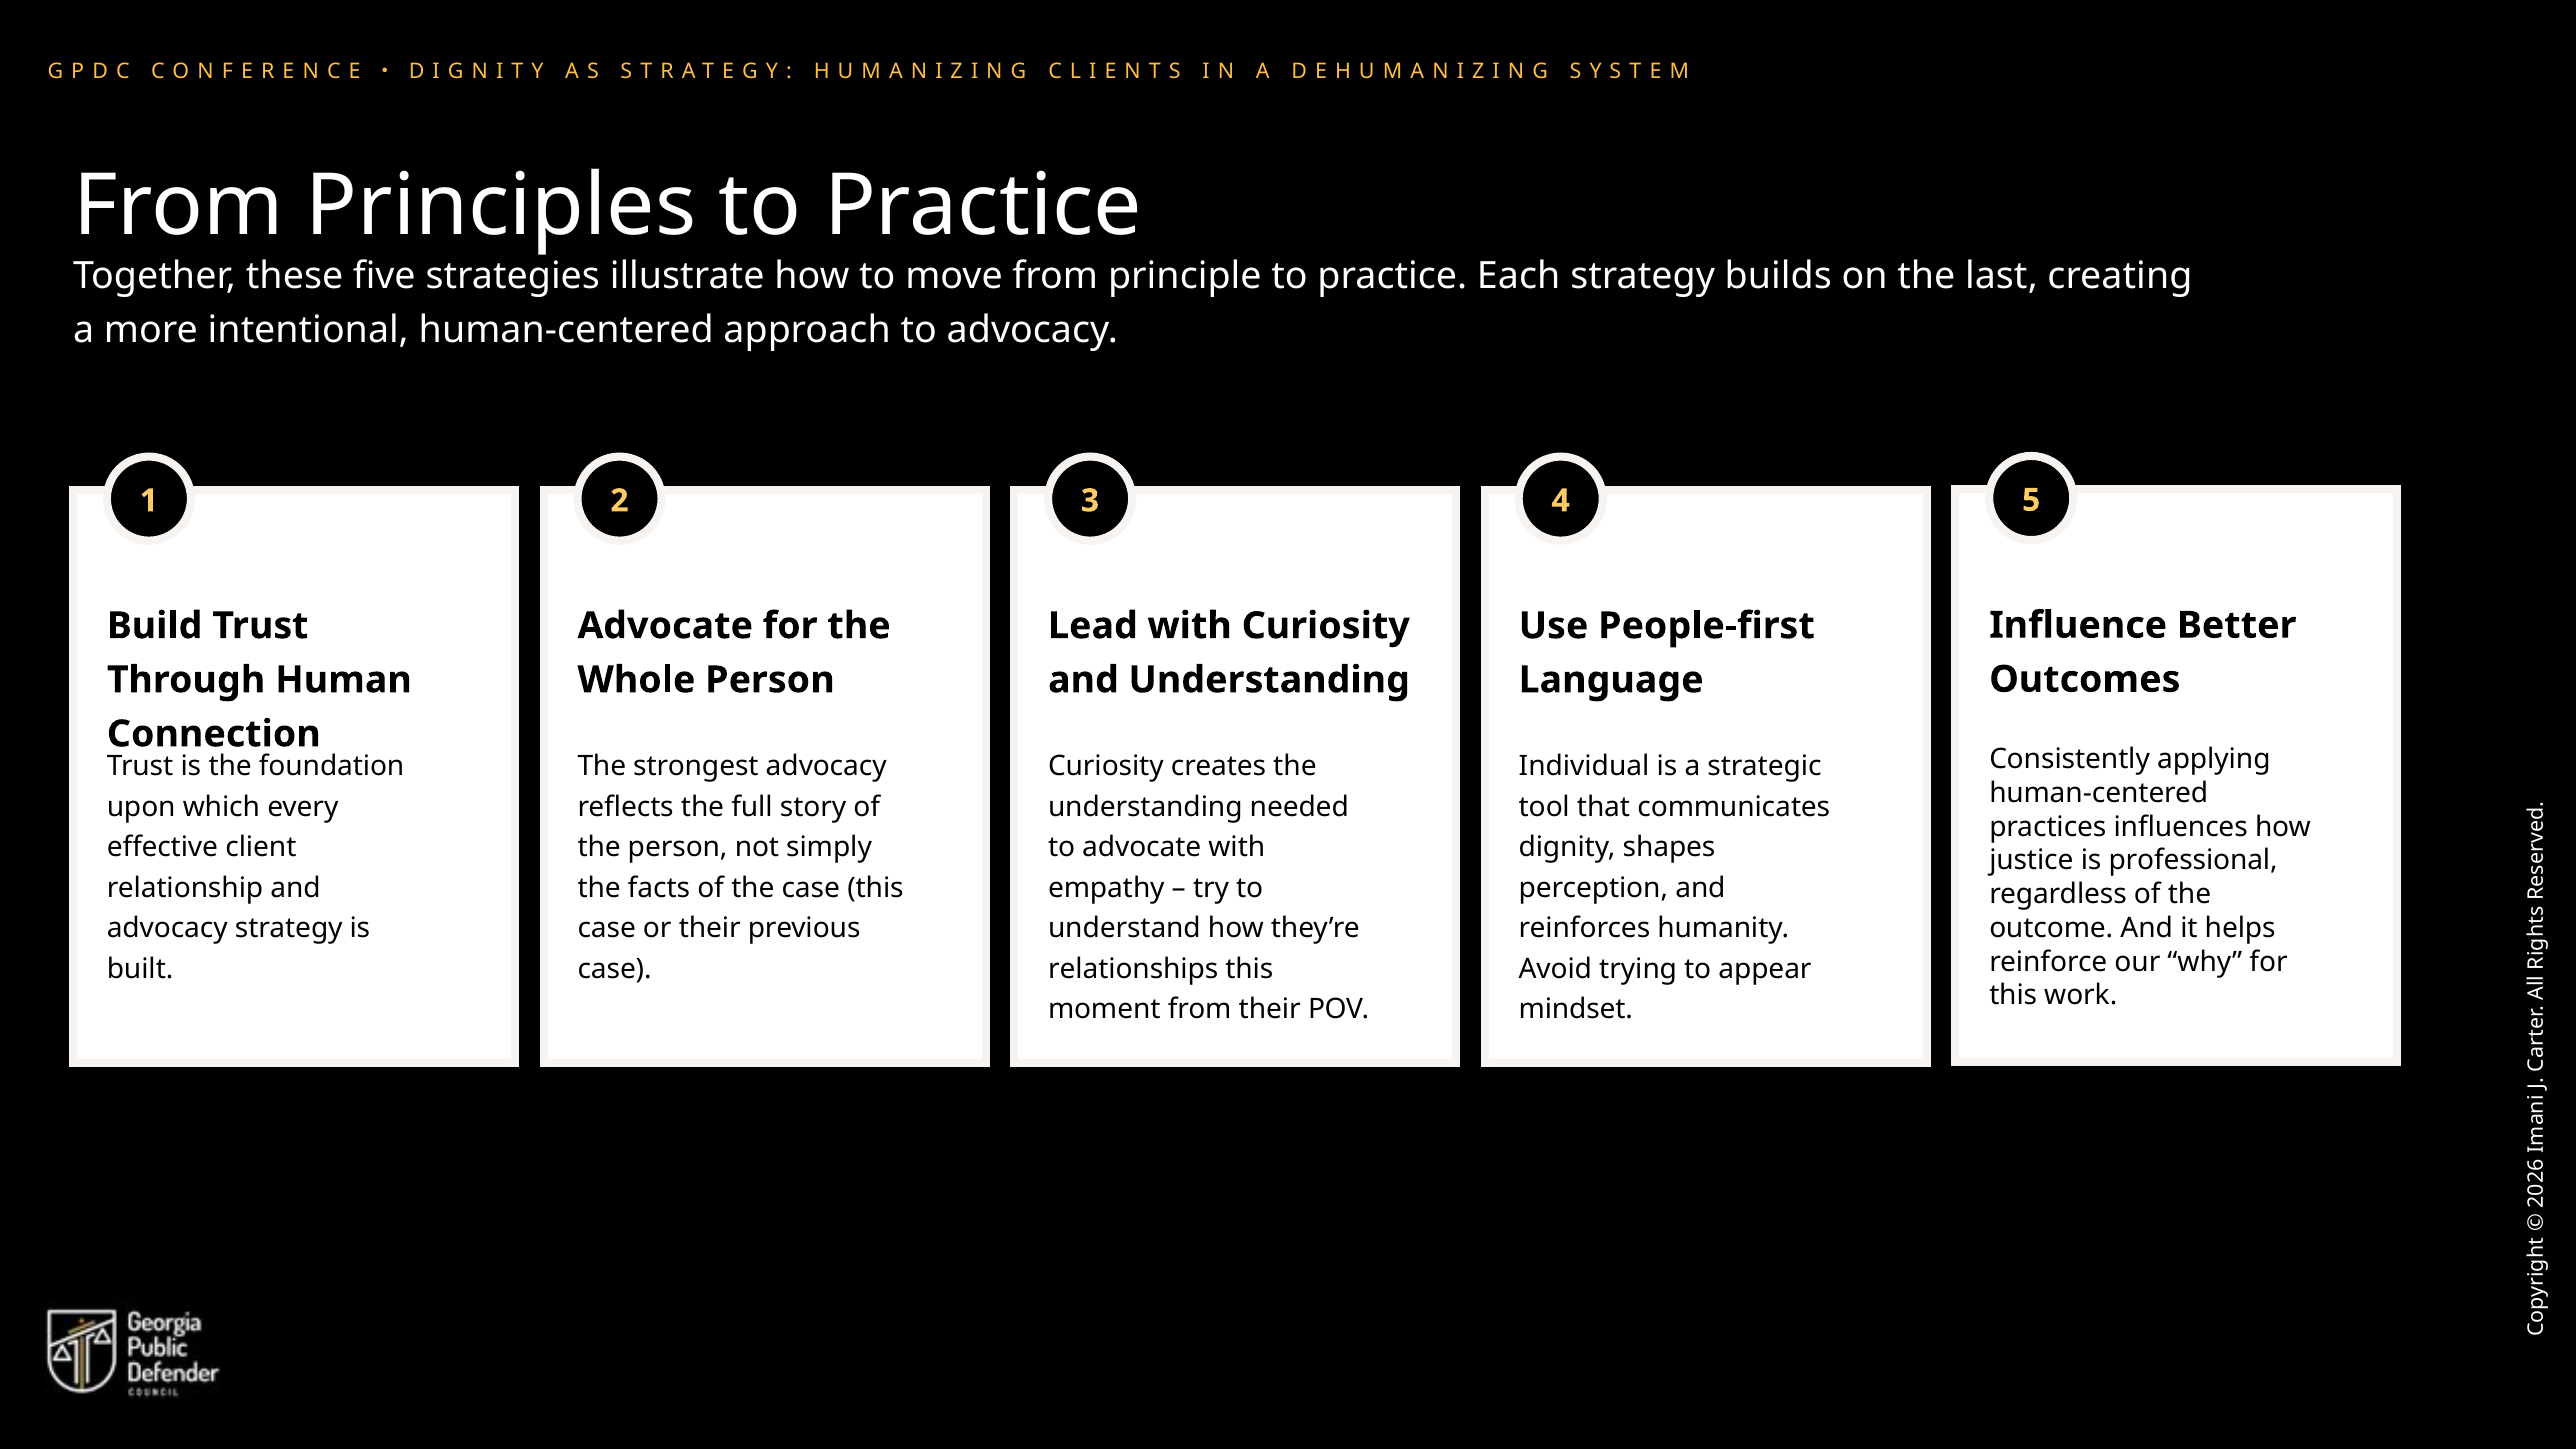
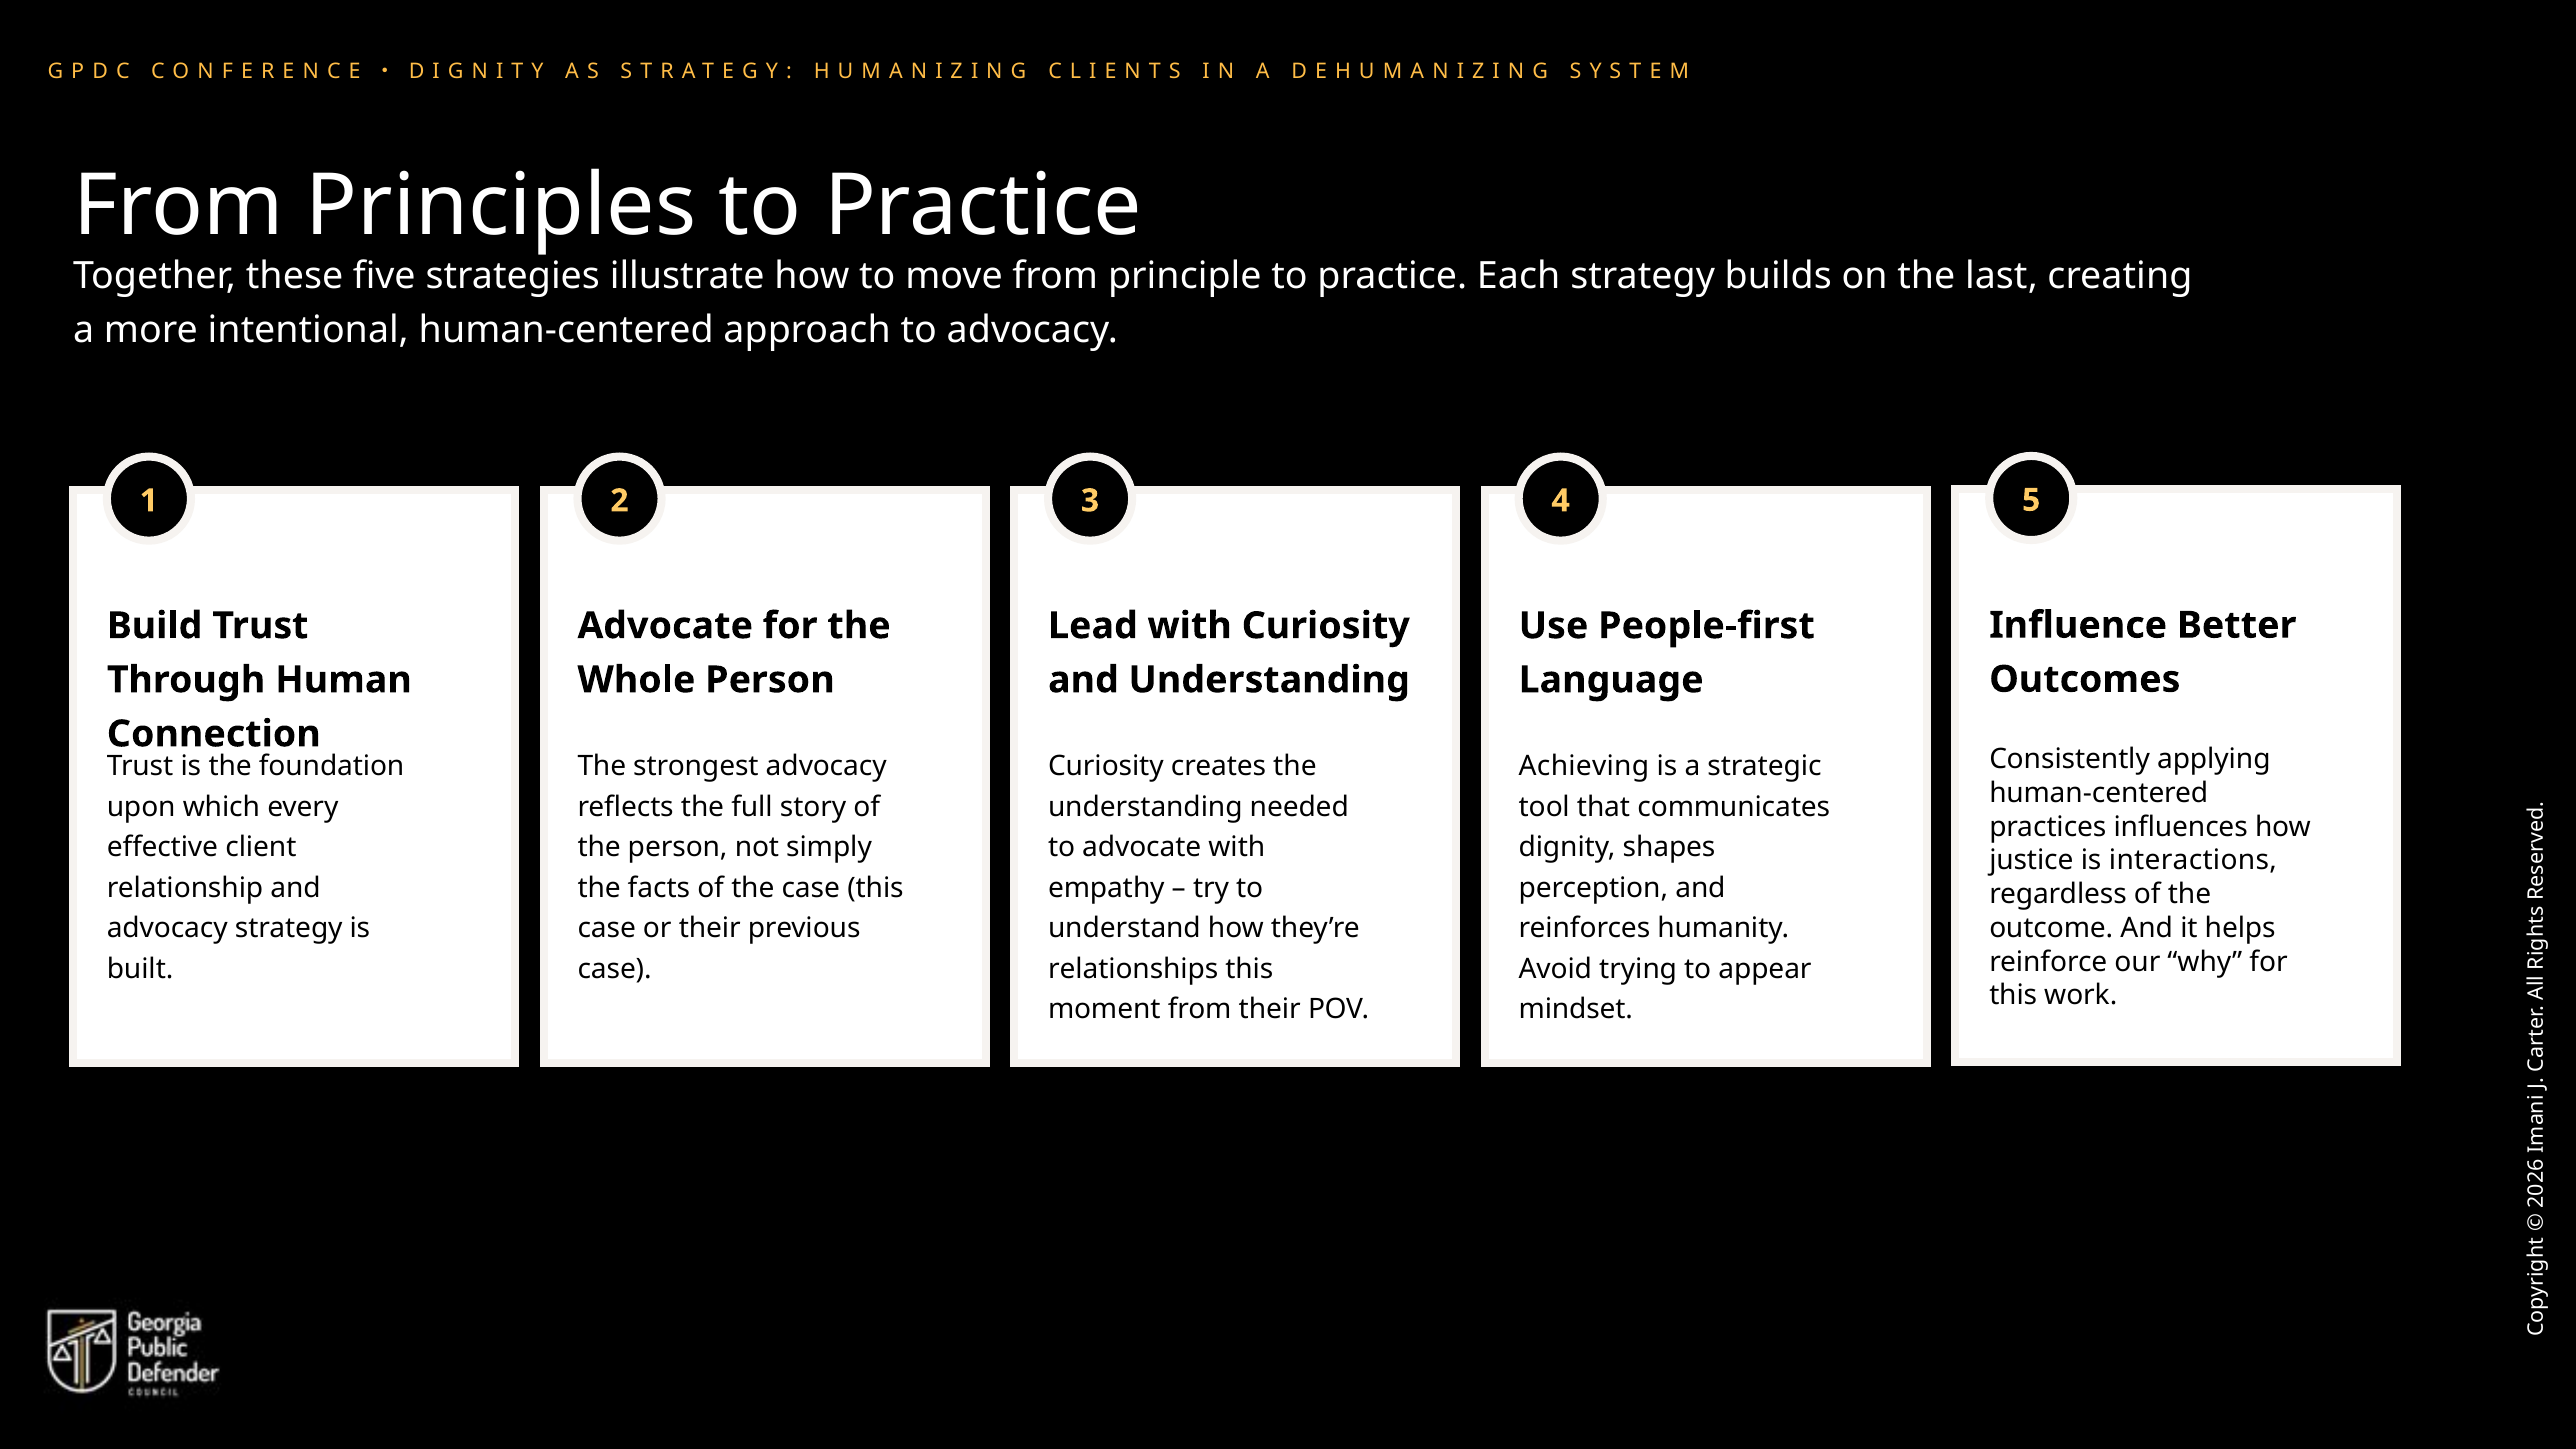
Individual: Individual -> Achieving
professional: professional -> interactions
